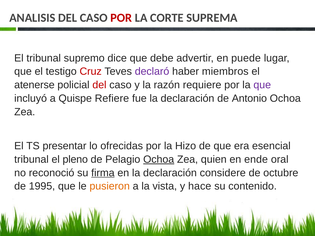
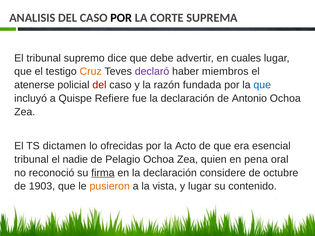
POR at (121, 18) colour: red -> black
puede: puede -> cuales
Cruz colour: red -> orange
requiere: requiere -> fundada
que at (262, 85) colour: purple -> blue
presentar: presentar -> dictamen
Hizo: Hizo -> Acto
pleno: pleno -> nadie
Ochoa at (159, 159) underline: present -> none
ende: ende -> pena
1995: 1995 -> 1903
y hace: hace -> lugar
